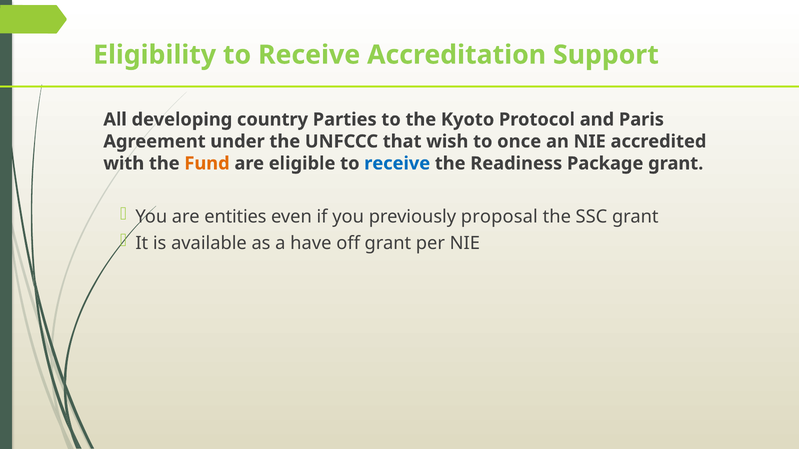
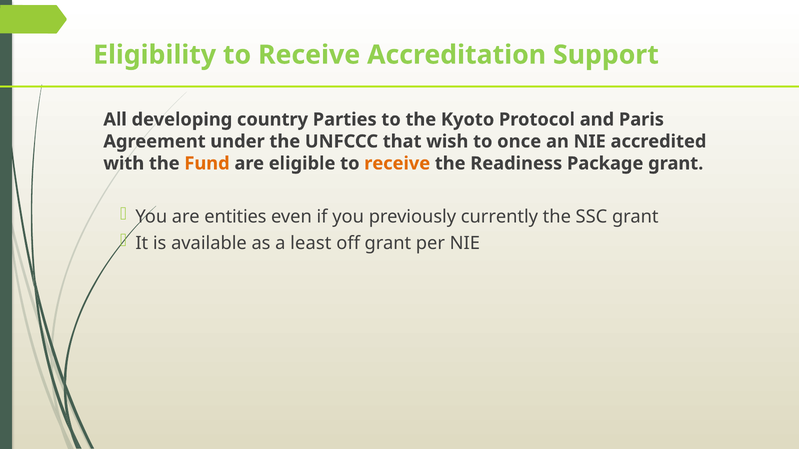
receive at (397, 164) colour: blue -> orange
proposal: proposal -> currently
have: have -> least
